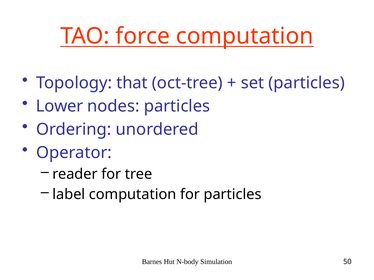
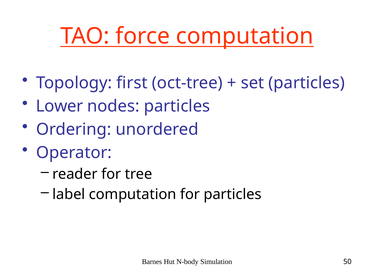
that: that -> first
